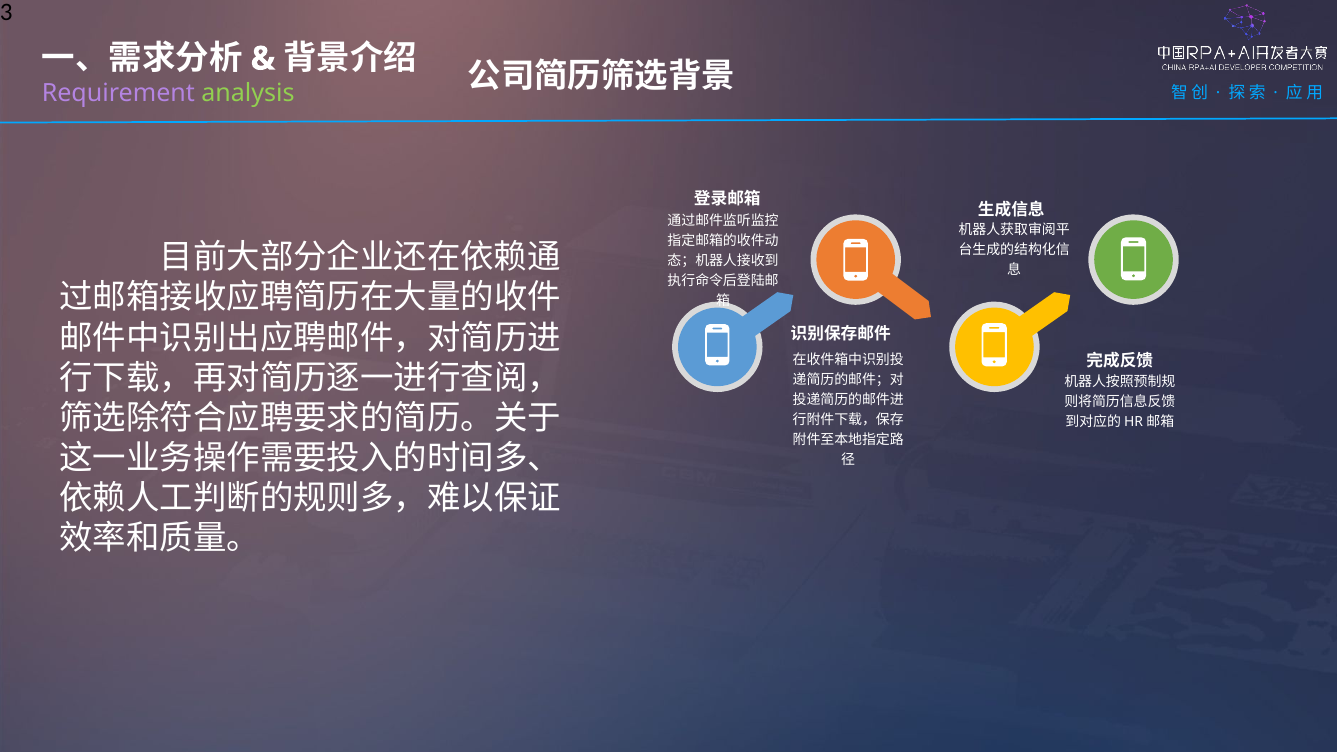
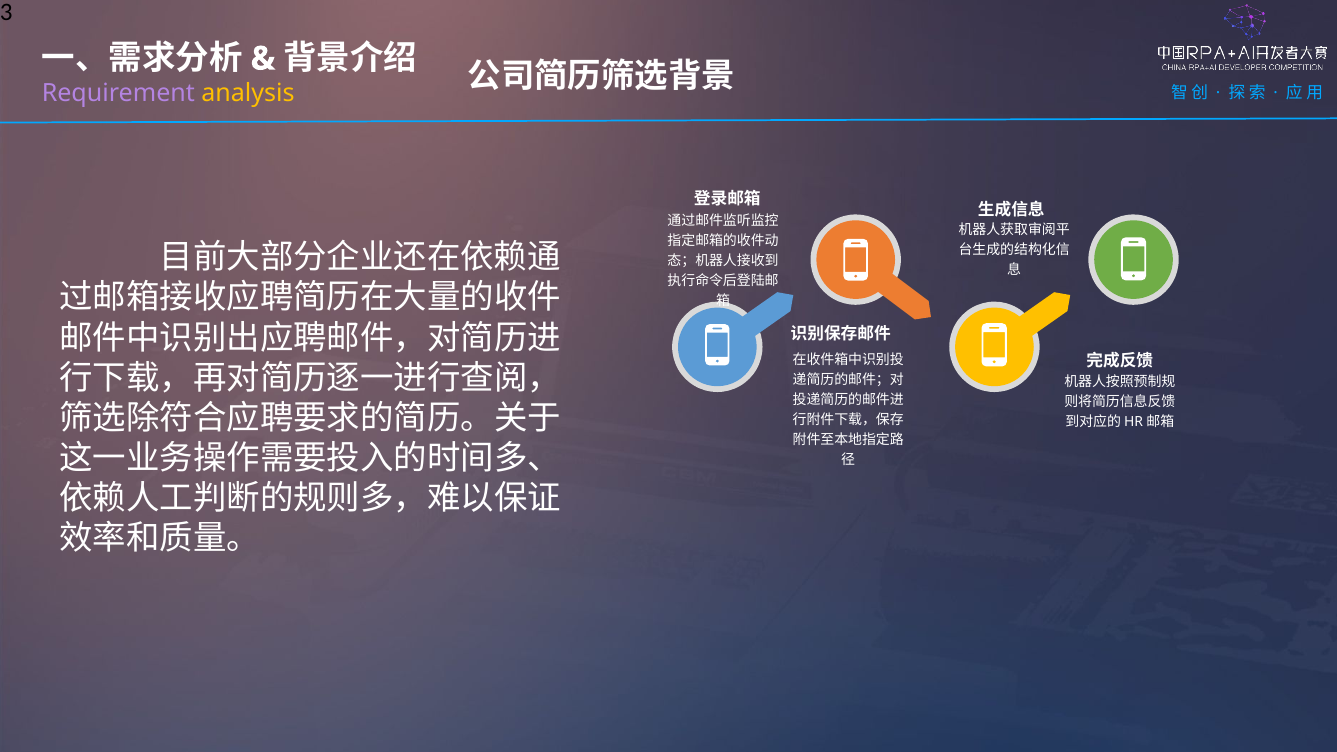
analysis colour: light green -> yellow
